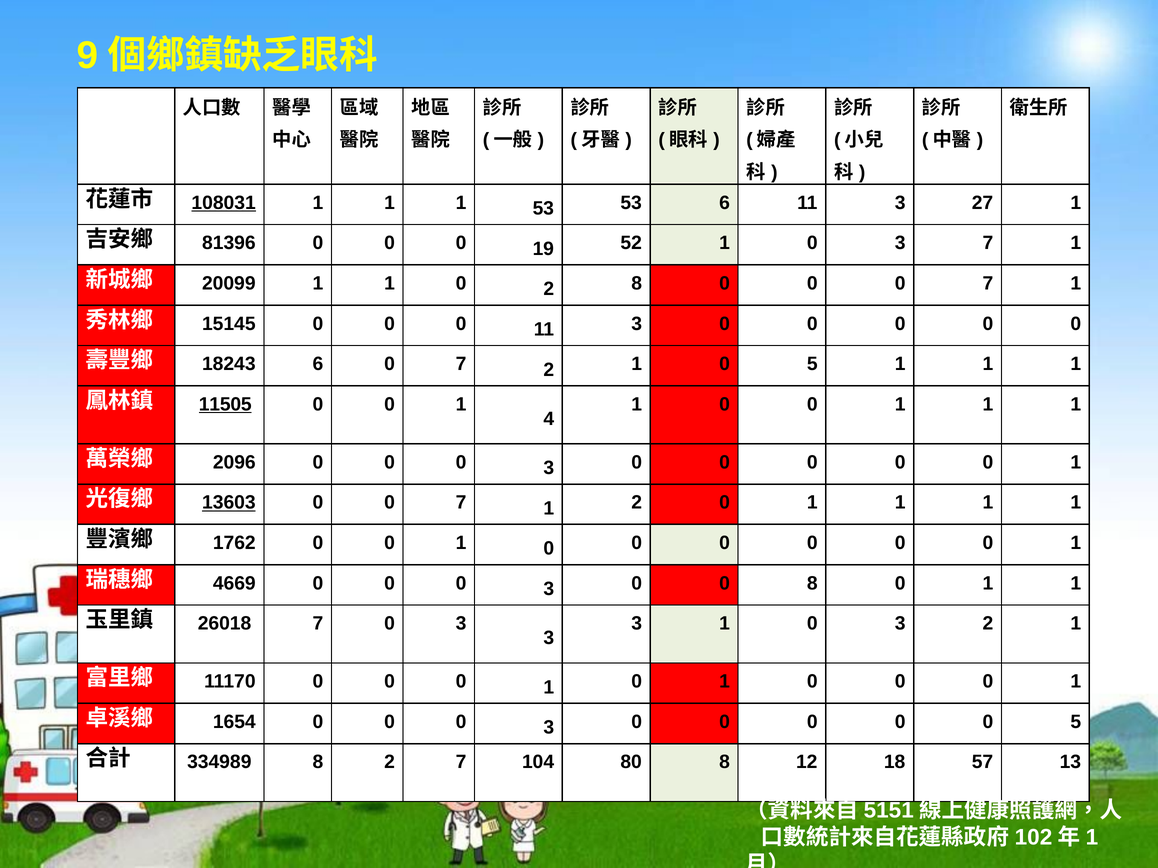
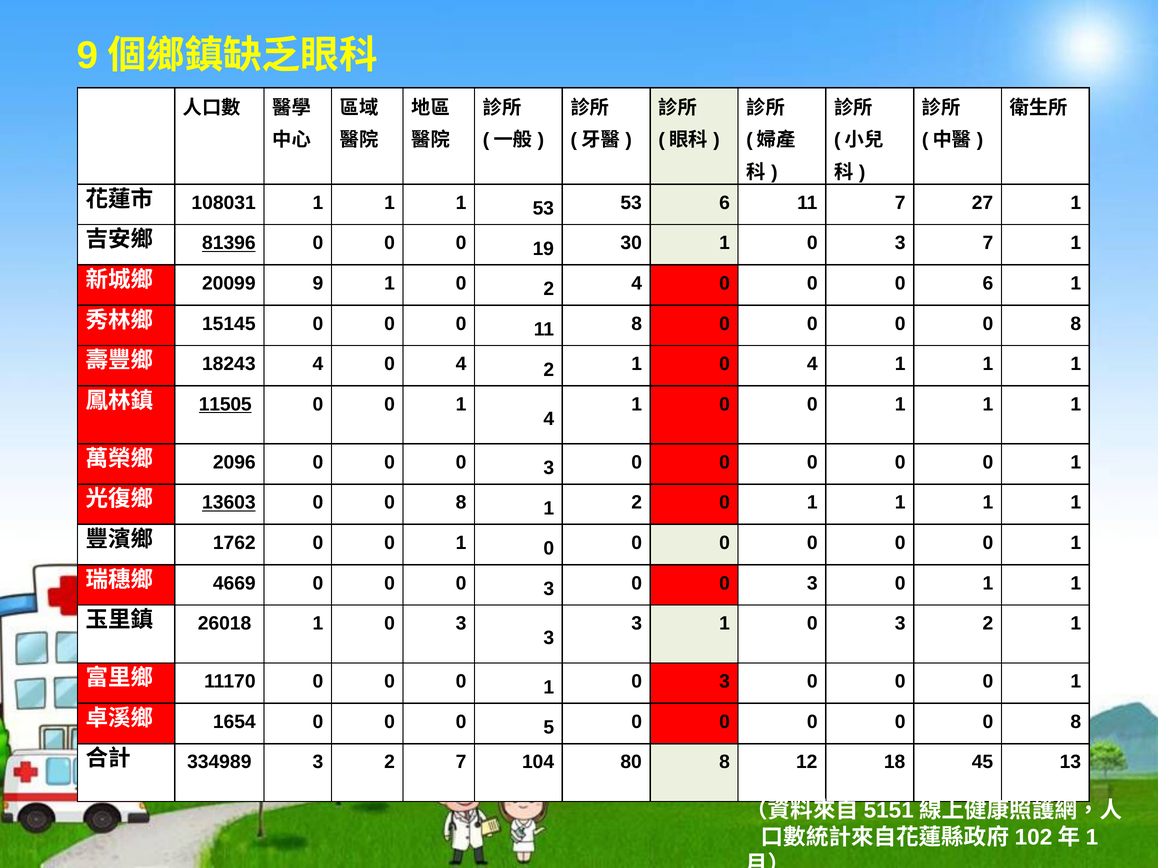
108031 underline: present -> none
6 11 3: 3 -> 7
81396 underline: none -> present
52: 52 -> 30
20099 1: 1 -> 9
2 8: 8 -> 4
0 0 0 7: 7 -> 6
0 11 3: 3 -> 8
0 at (1076, 324): 0 -> 8
18243 6: 6 -> 4
7 at (461, 364): 7 -> 4
1 0 5: 5 -> 4
7 at (461, 503): 7 -> 8
3 0 0 8: 8 -> 3
26018 7: 7 -> 1
0 1 0 1: 1 -> 3
3 at (549, 728): 3 -> 5
5 at (1076, 722): 5 -> 8
334989 8: 8 -> 3
57: 57 -> 45
